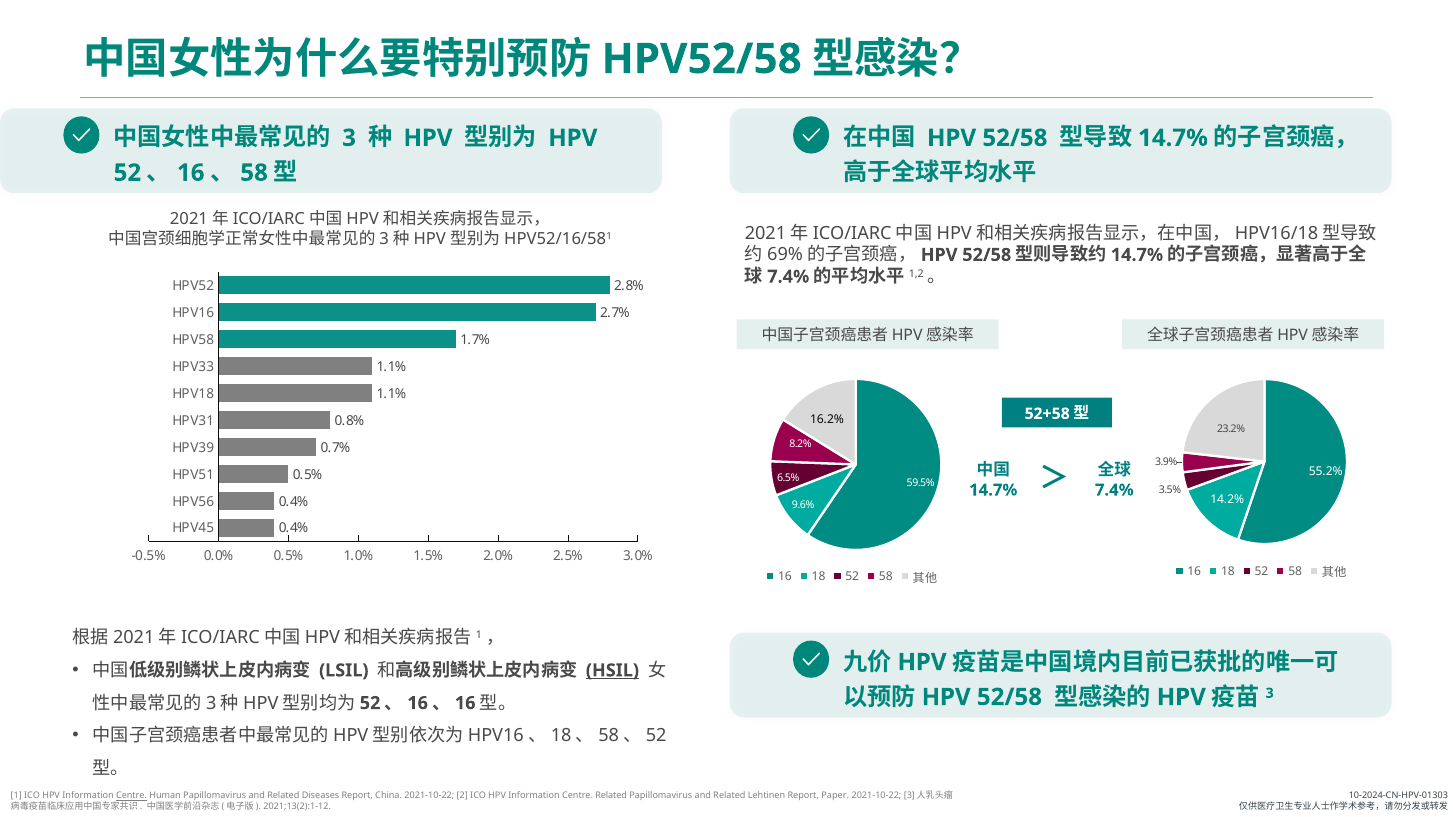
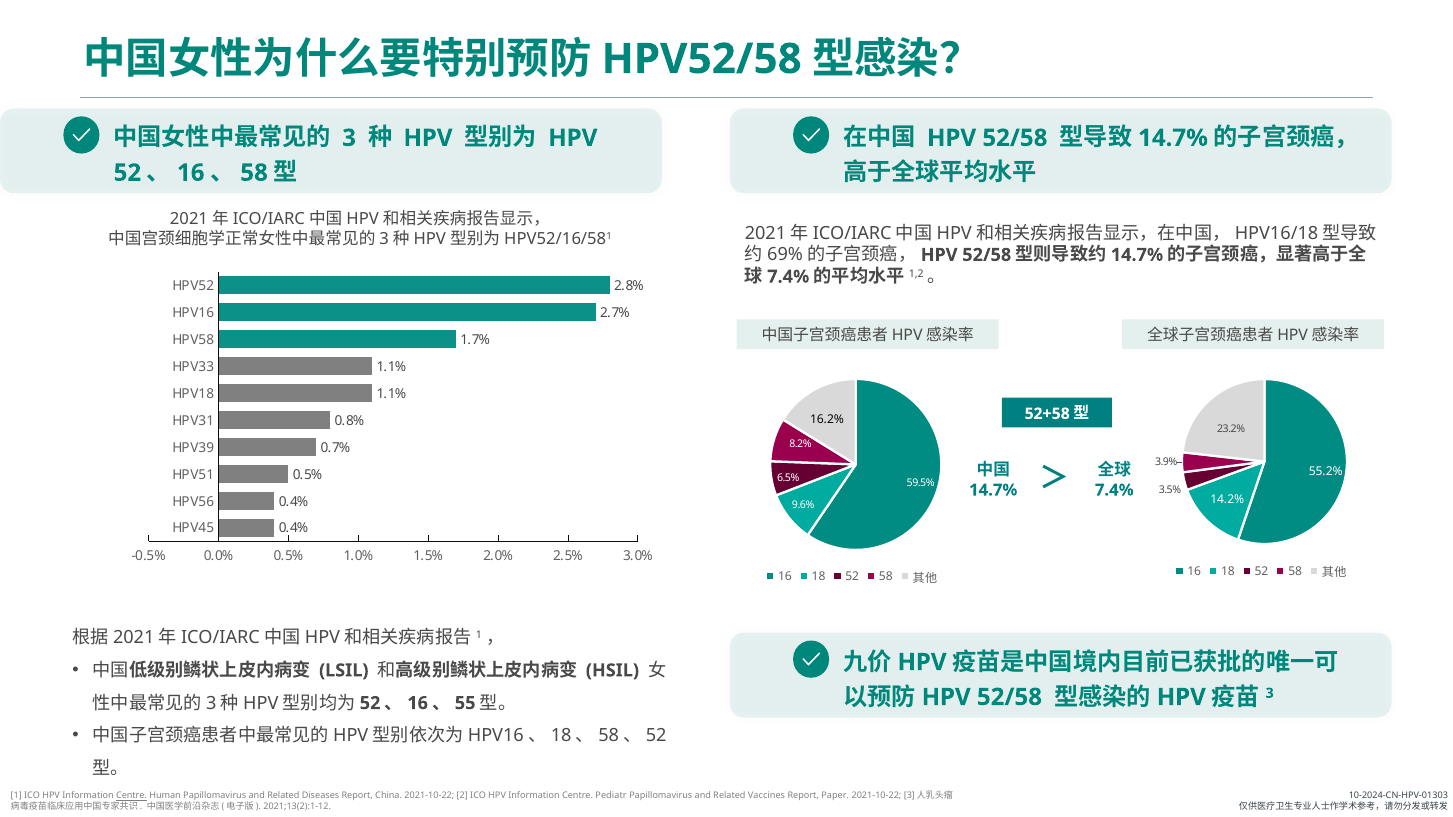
HSIL underline: present -> none
16 at (465, 703): 16 -> 55
Centre Related: Related -> Pediatr
Lehtinen: Lehtinen -> Vaccines
